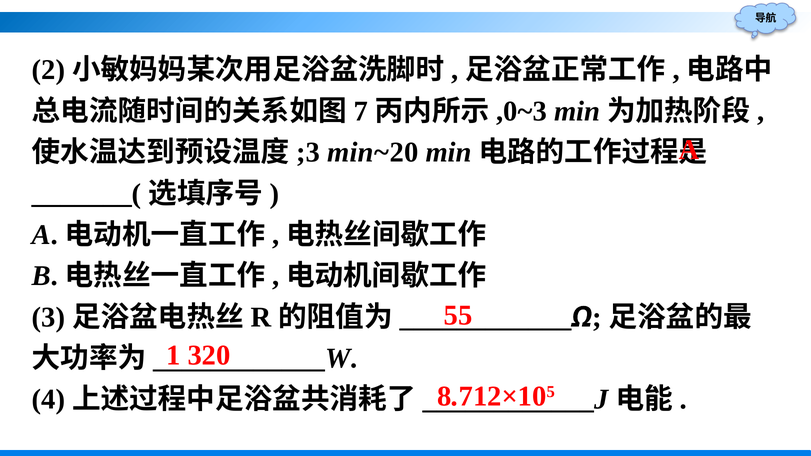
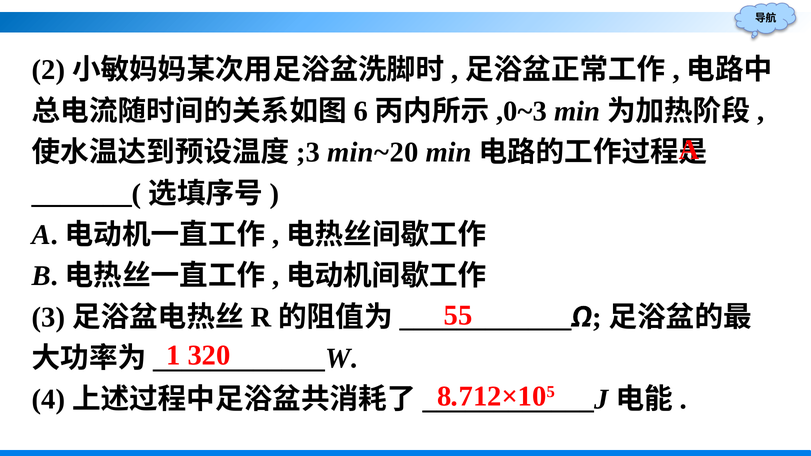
7: 7 -> 6
